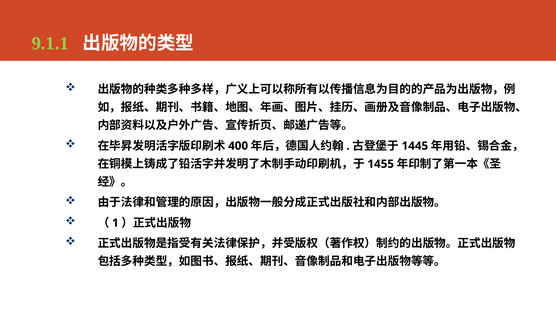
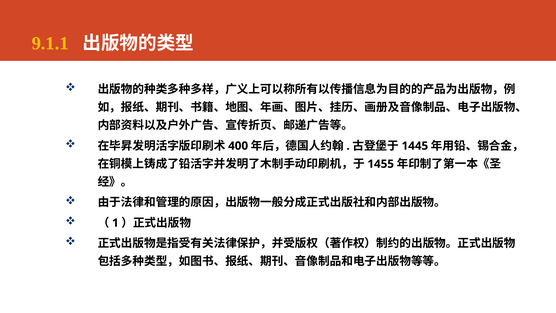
9.1.1 colour: light green -> yellow
